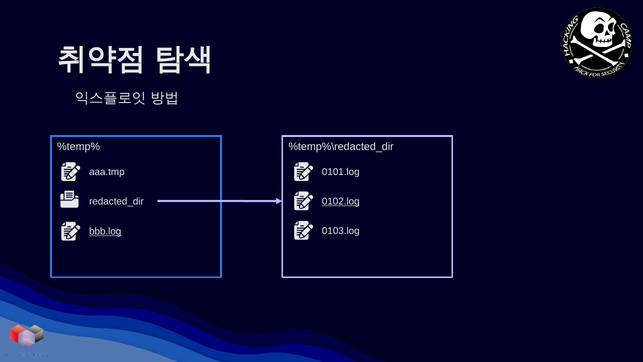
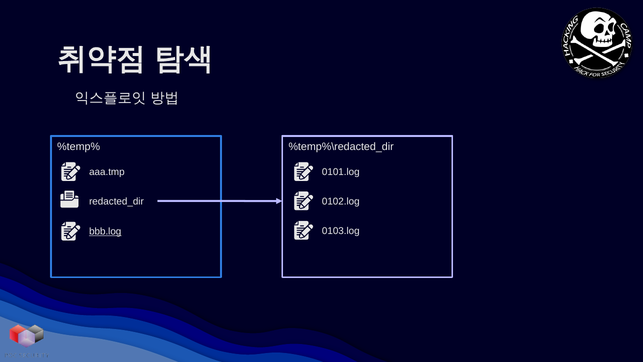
0102.log underline: present -> none
